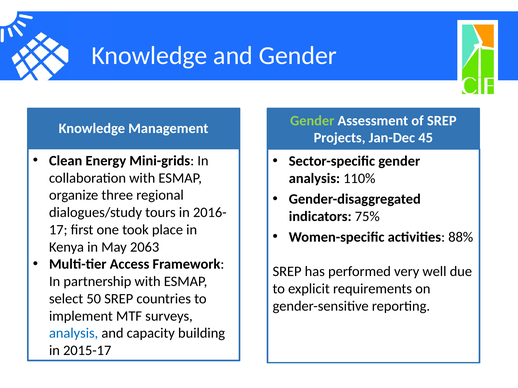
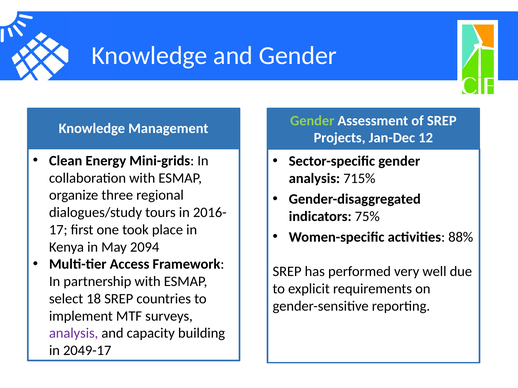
45: 45 -> 12
110%: 110% -> 715%
2063: 2063 -> 2094
50: 50 -> 18
analysis at (74, 334) colour: blue -> purple
2015-17: 2015-17 -> 2049-17
